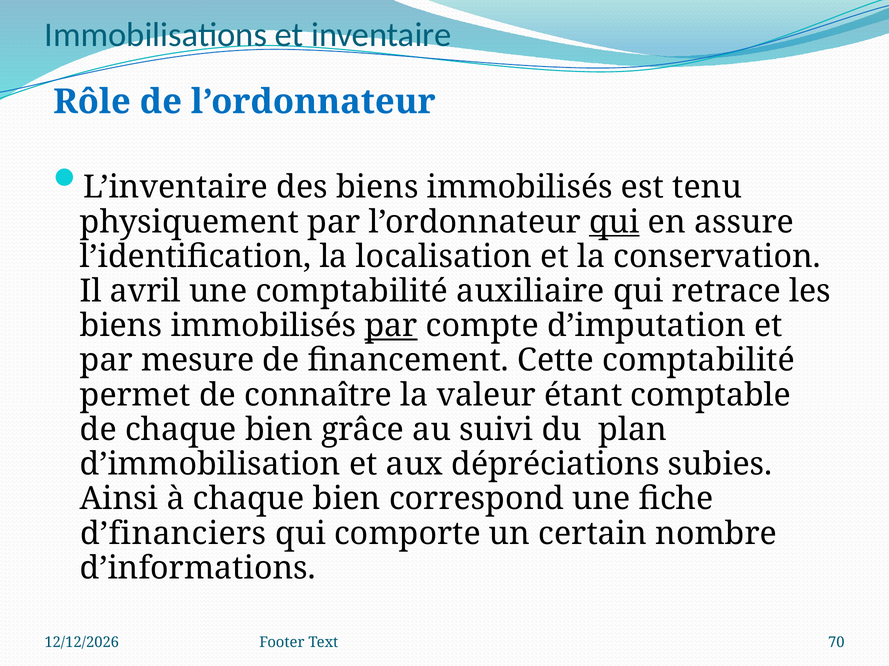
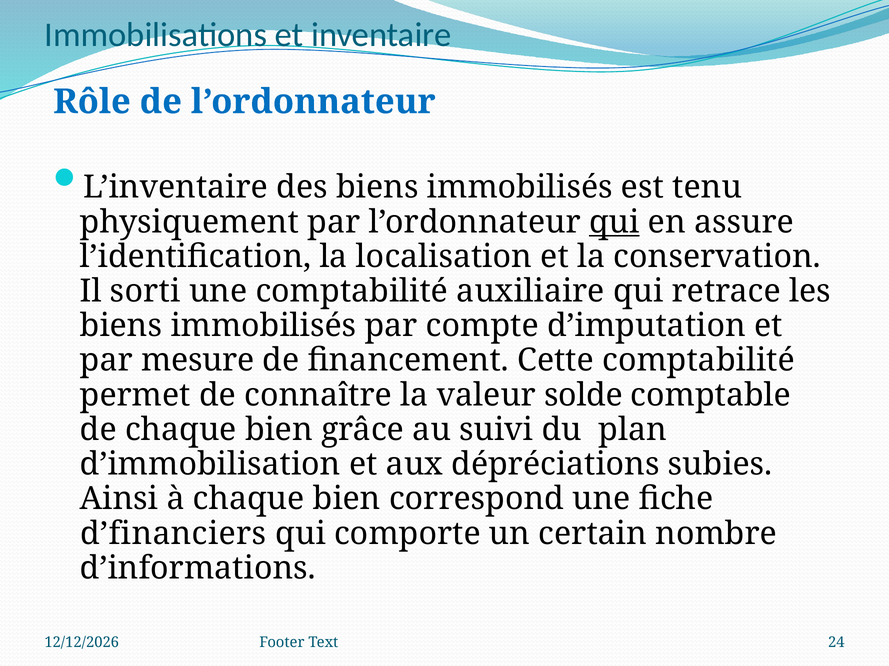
avril: avril -> sorti
par at (391, 326) underline: present -> none
étant: étant -> solde
70: 70 -> 24
